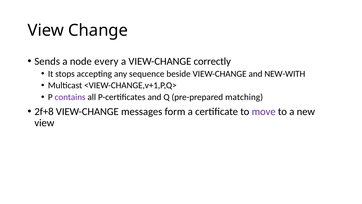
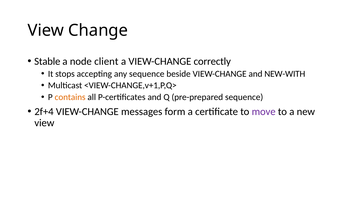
Sends: Sends -> Stable
every: every -> client
contains colour: purple -> orange
pre-prepared matching: matching -> sequence
2f+8: 2f+8 -> 2f+4
